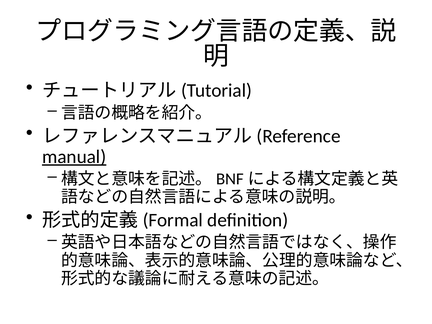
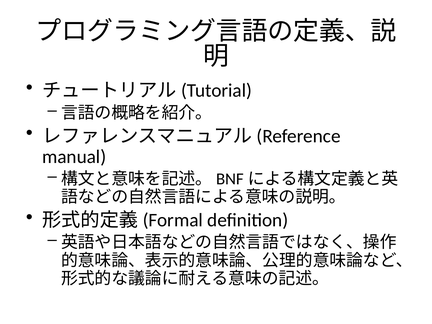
manual underline: present -> none
